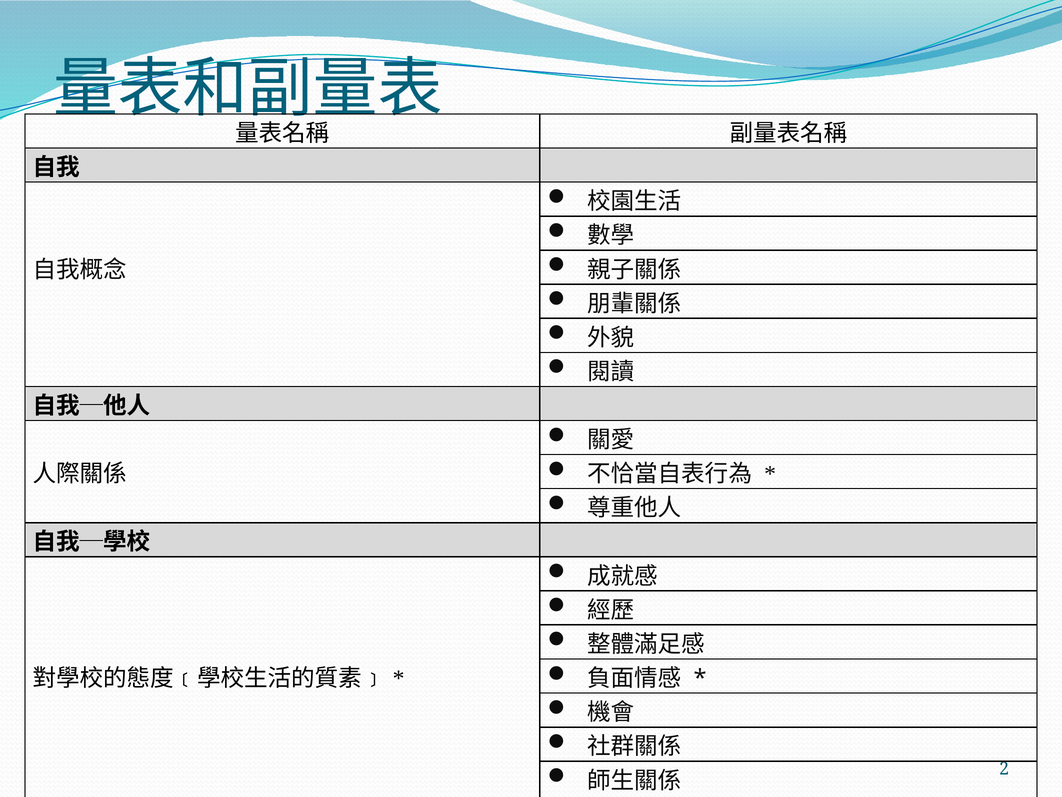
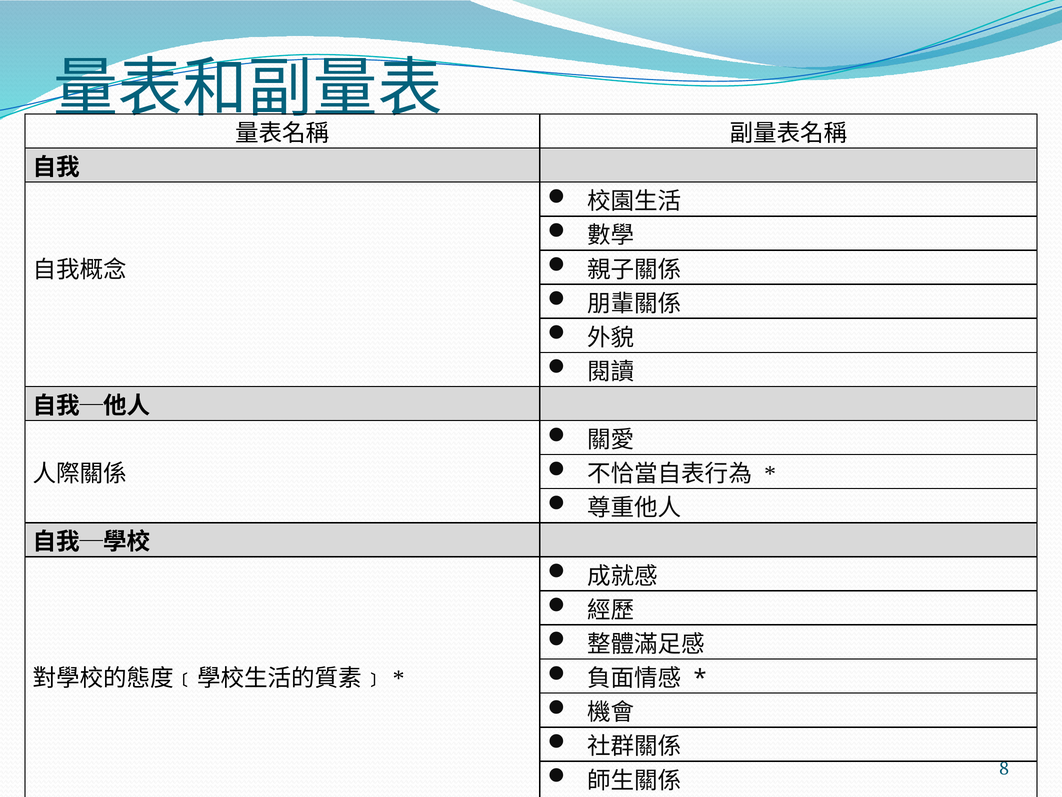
2: 2 -> 8
